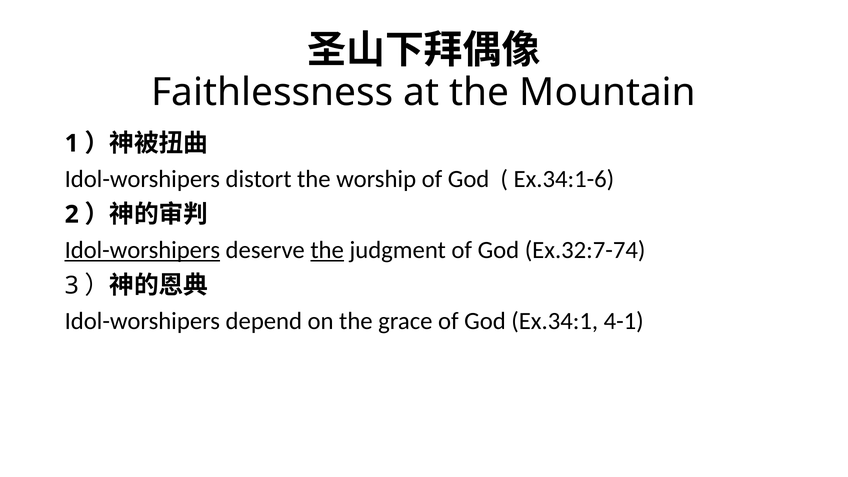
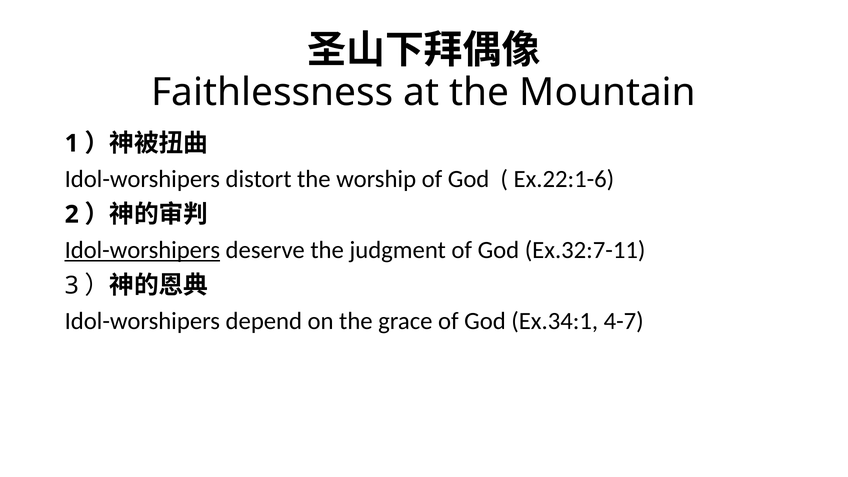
Ex.34:1-6: Ex.34:1-6 -> Ex.22:1-6
the at (327, 250) underline: present -> none
Ex.32:7-74: Ex.32:7-74 -> Ex.32:7-11
4-1: 4-1 -> 4-7
